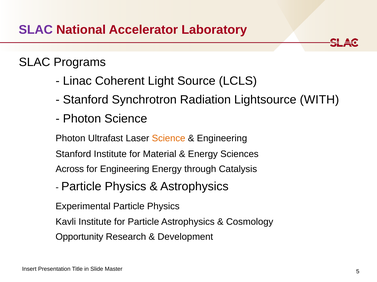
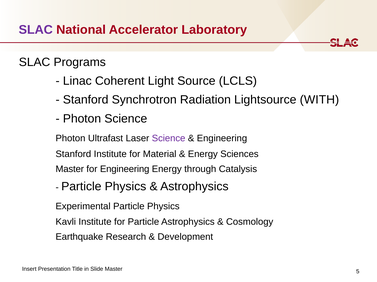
Science at (169, 139) colour: orange -> purple
Across at (70, 169): Across -> Master
Opportunity: Opportunity -> Earthquake
